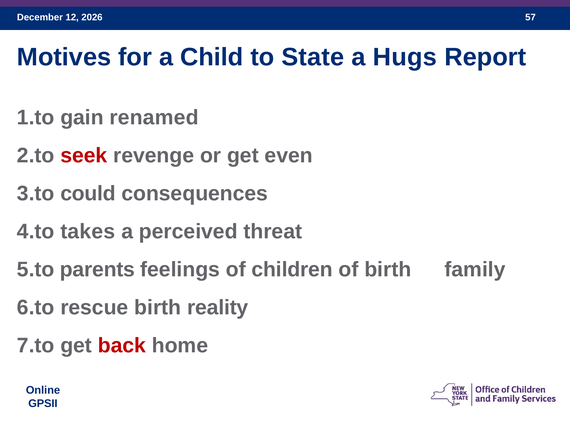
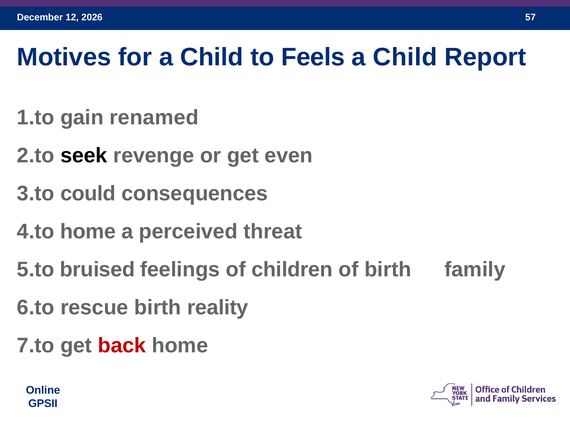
State: State -> Feels
Hugs at (405, 57): Hugs -> Child
seek colour: red -> black
takes at (88, 232): takes -> home
parents: parents -> bruised
